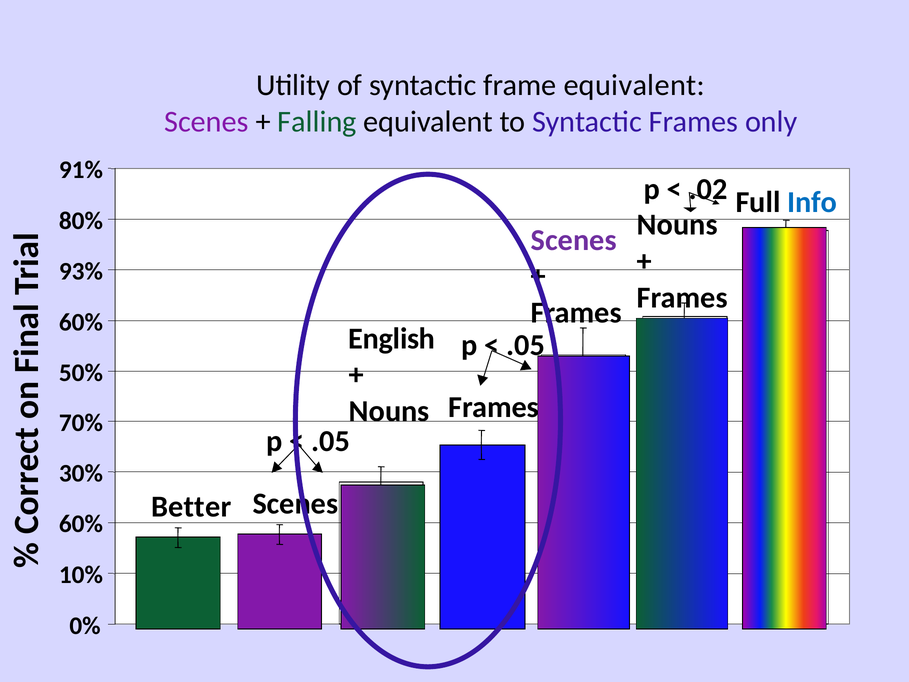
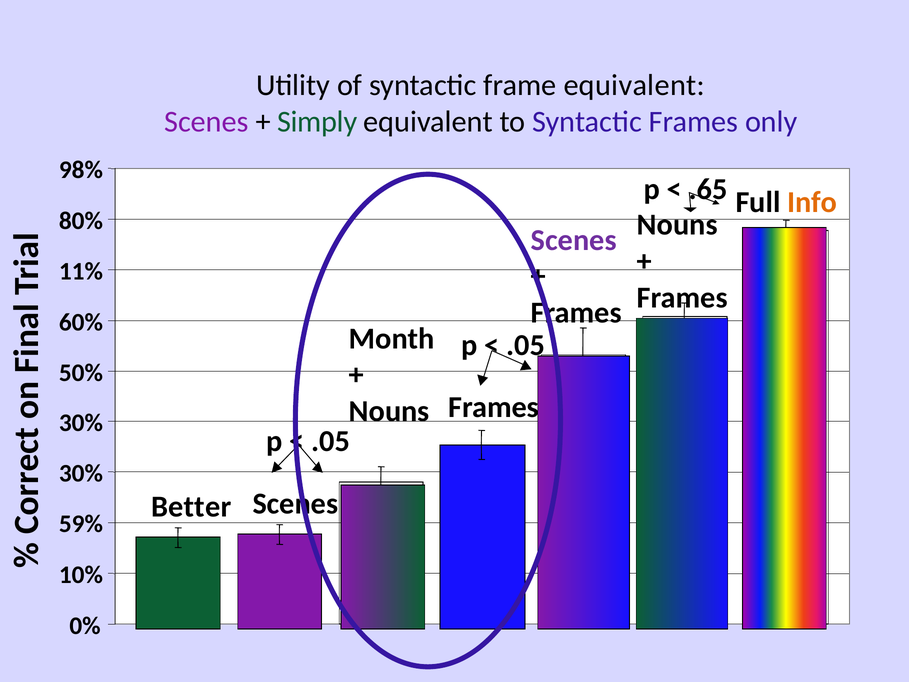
Falling: Falling -> Simply
91%: 91% -> 98%
.02: .02 -> .65
Info colour: blue -> orange
93%: 93% -> 11%
English: English -> Month
70% at (81, 423): 70% -> 30%
60% at (81, 524): 60% -> 59%
